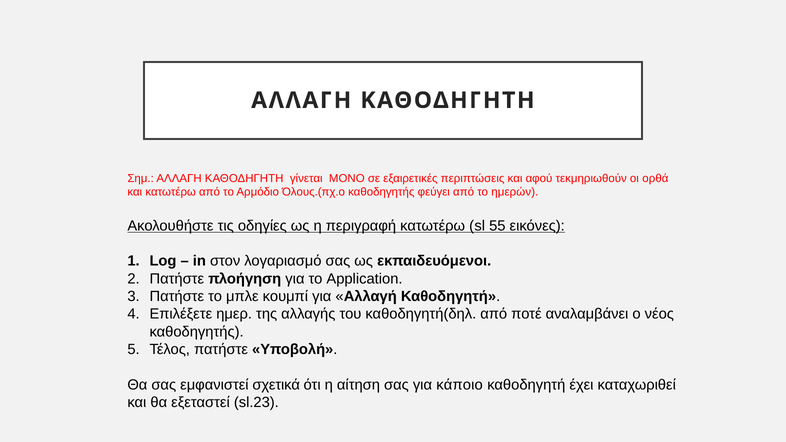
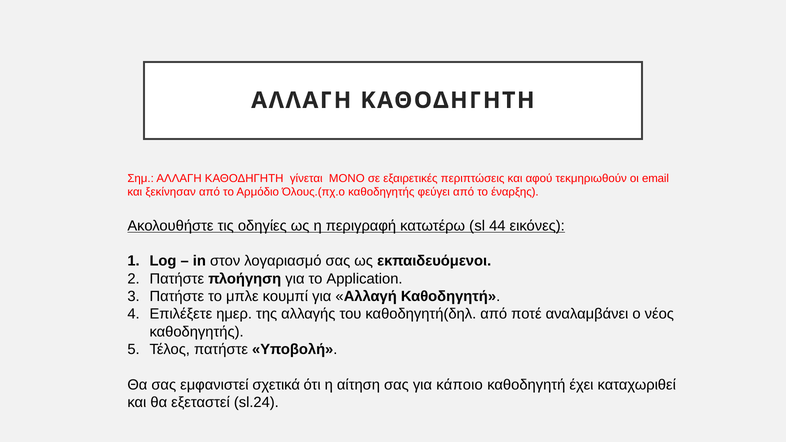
ορθά: ορθά -> email
και κατωτέρω: κατωτέρω -> ξεκίνησαν
ημερών: ημερών -> έναρξης
55: 55 -> 44
sl.23: sl.23 -> sl.24
